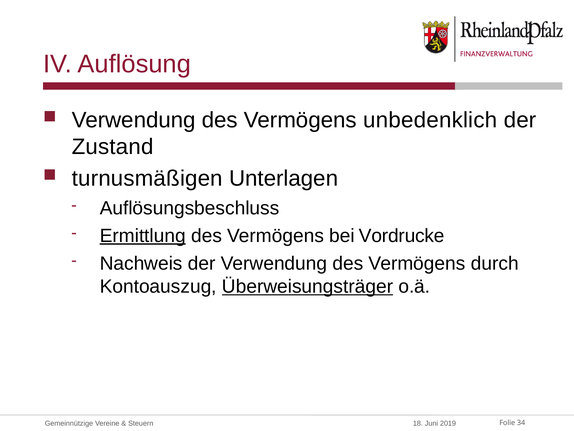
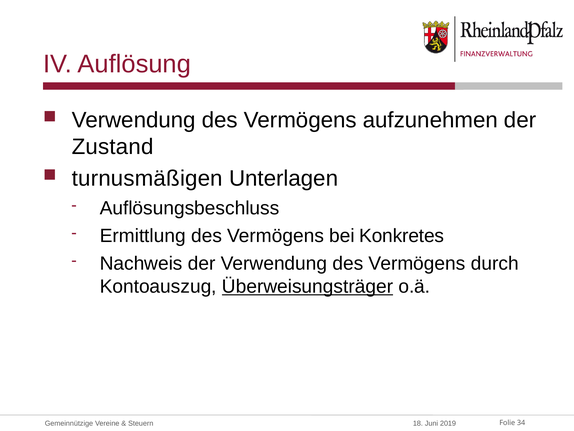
unbedenklich: unbedenklich -> aufzunehmen
Ermittlung underline: present -> none
Vordrucke: Vordrucke -> Konkretes
